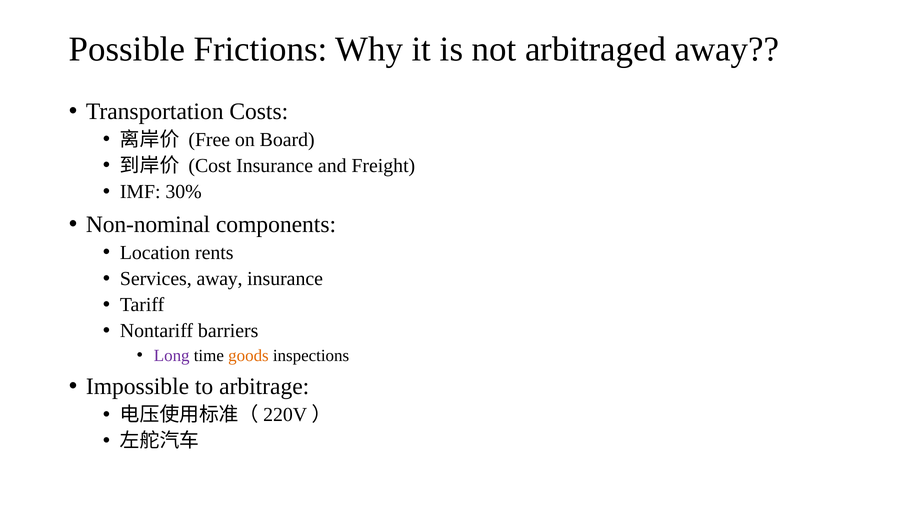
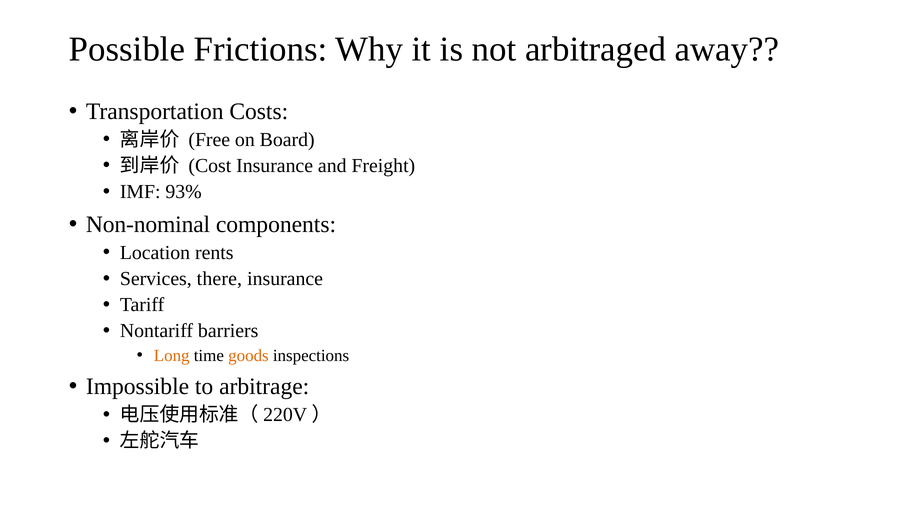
30%: 30% -> 93%
Services away: away -> there
Long colour: purple -> orange
